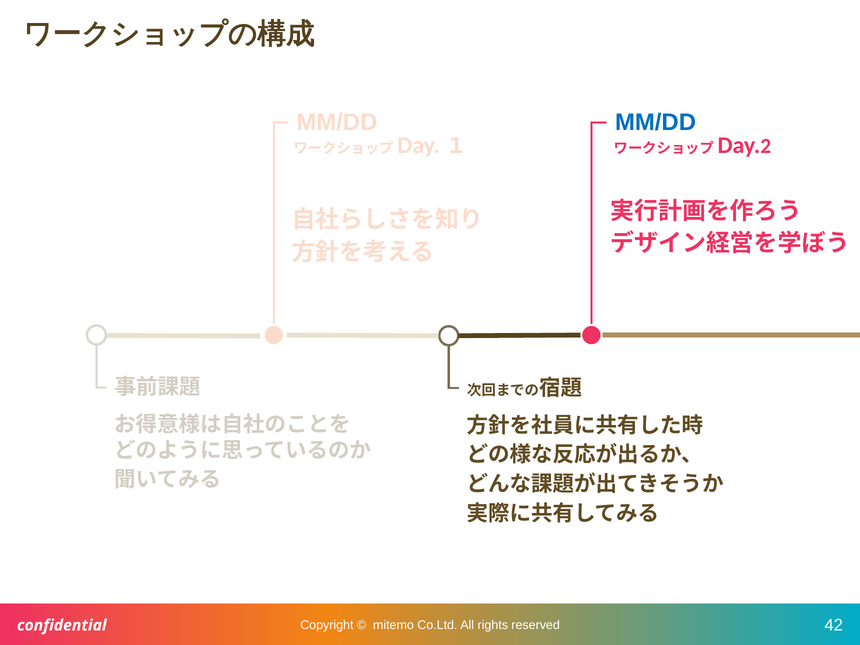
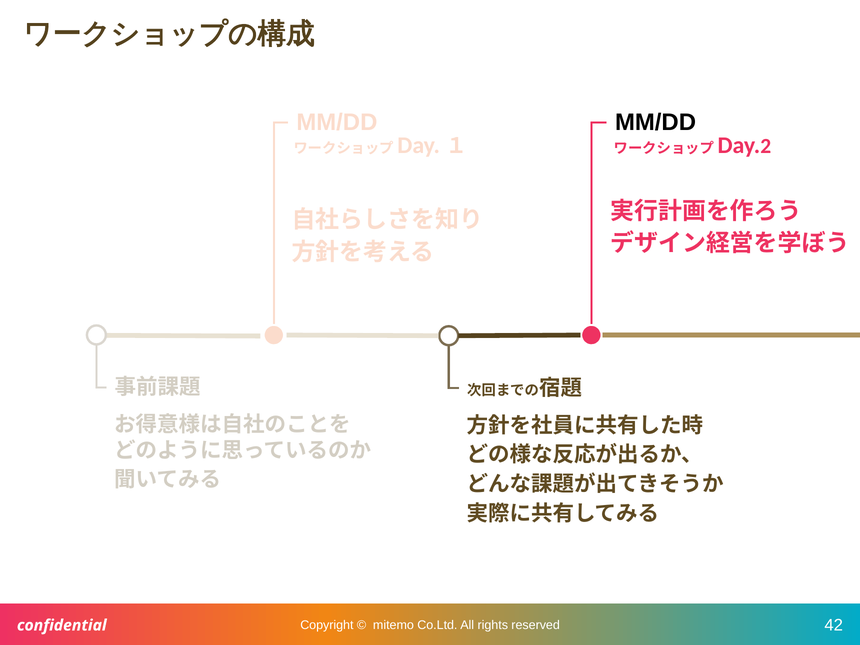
MM/DD at (656, 123) colour: blue -> black
